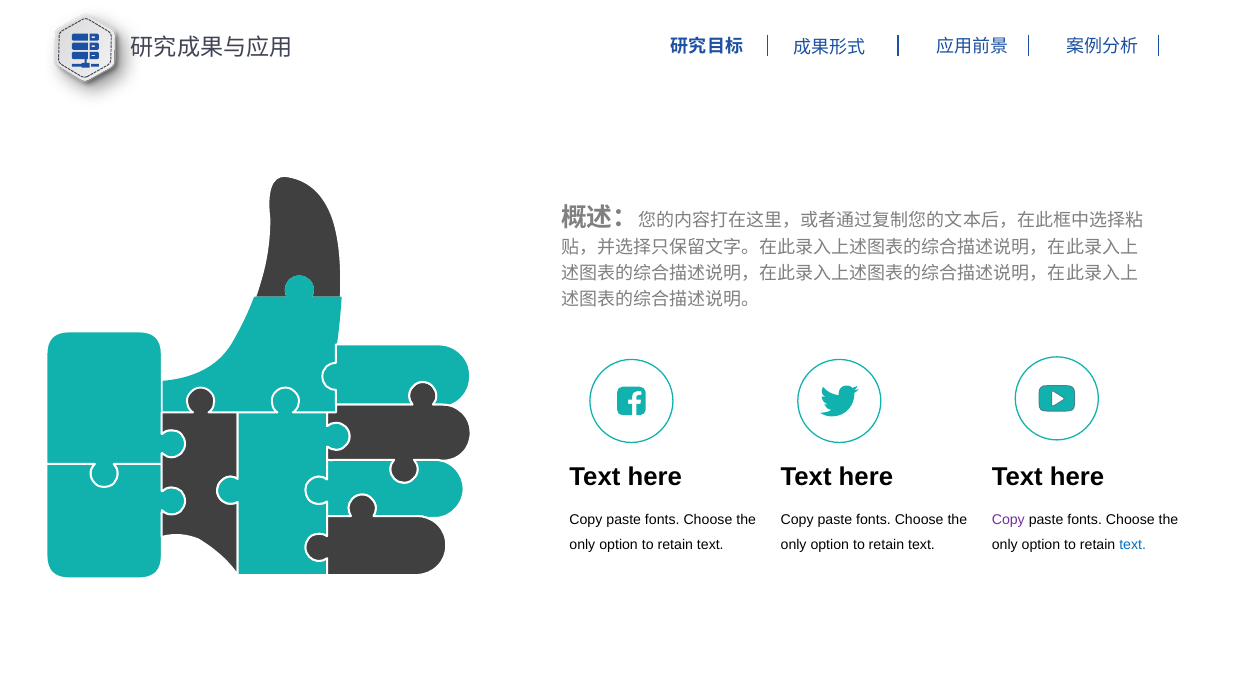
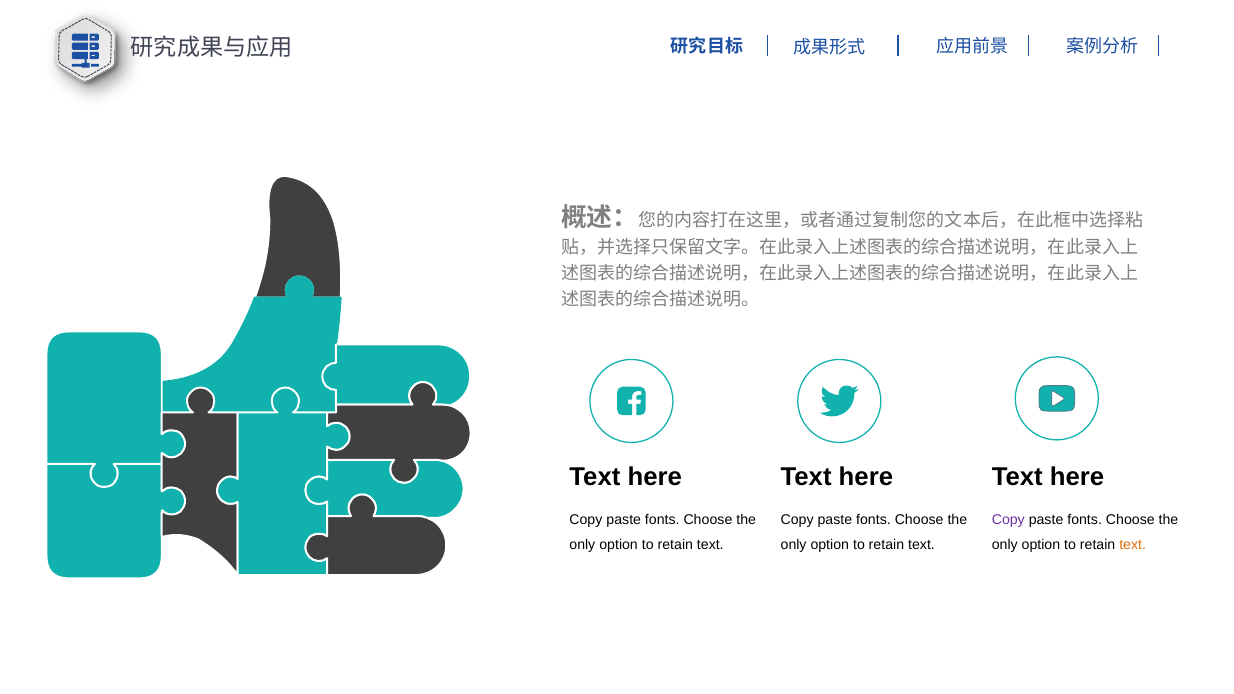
text at (1133, 545) colour: blue -> orange
